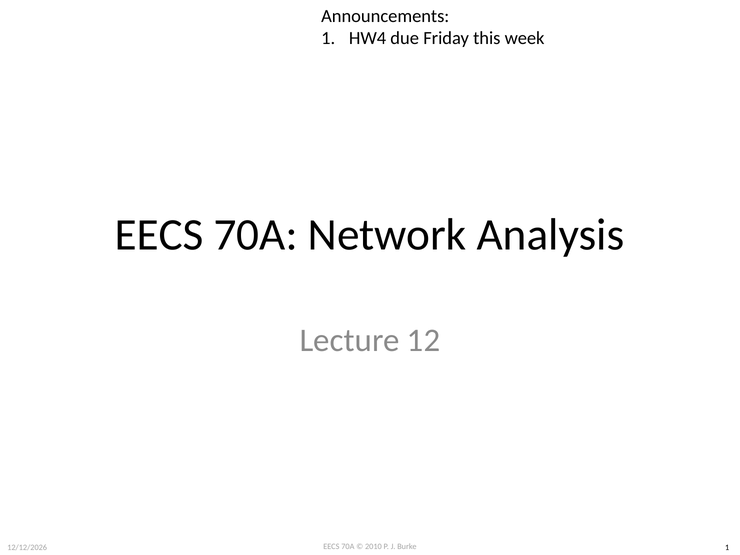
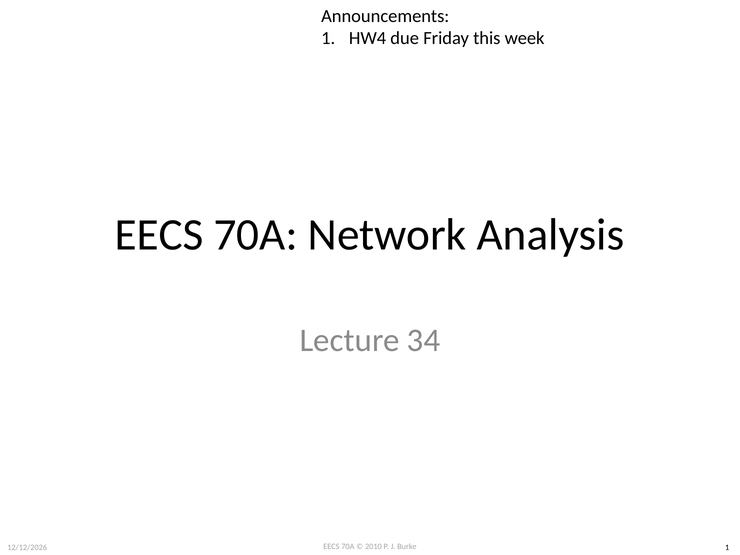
12: 12 -> 34
